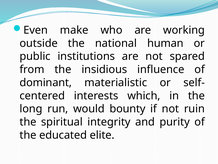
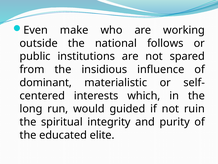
human: human -> follows
bounty: bounty -> guided
